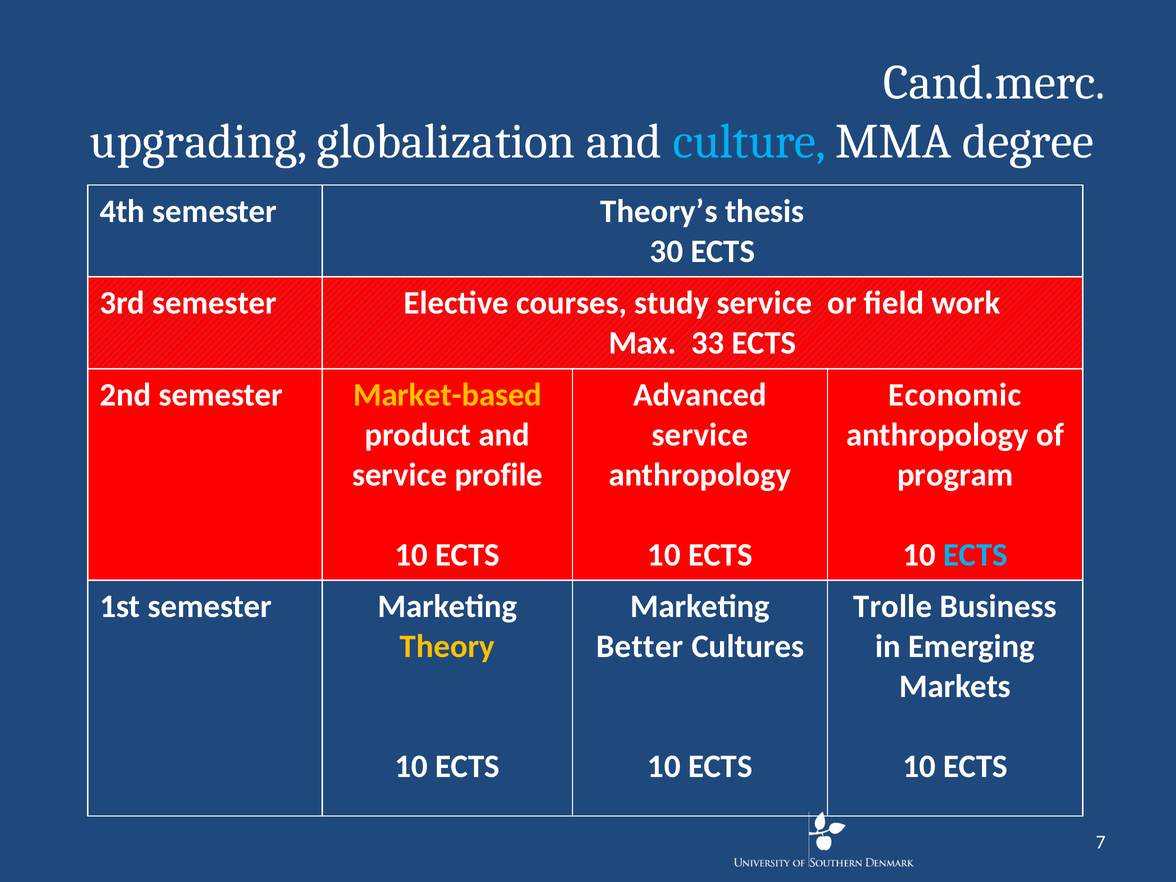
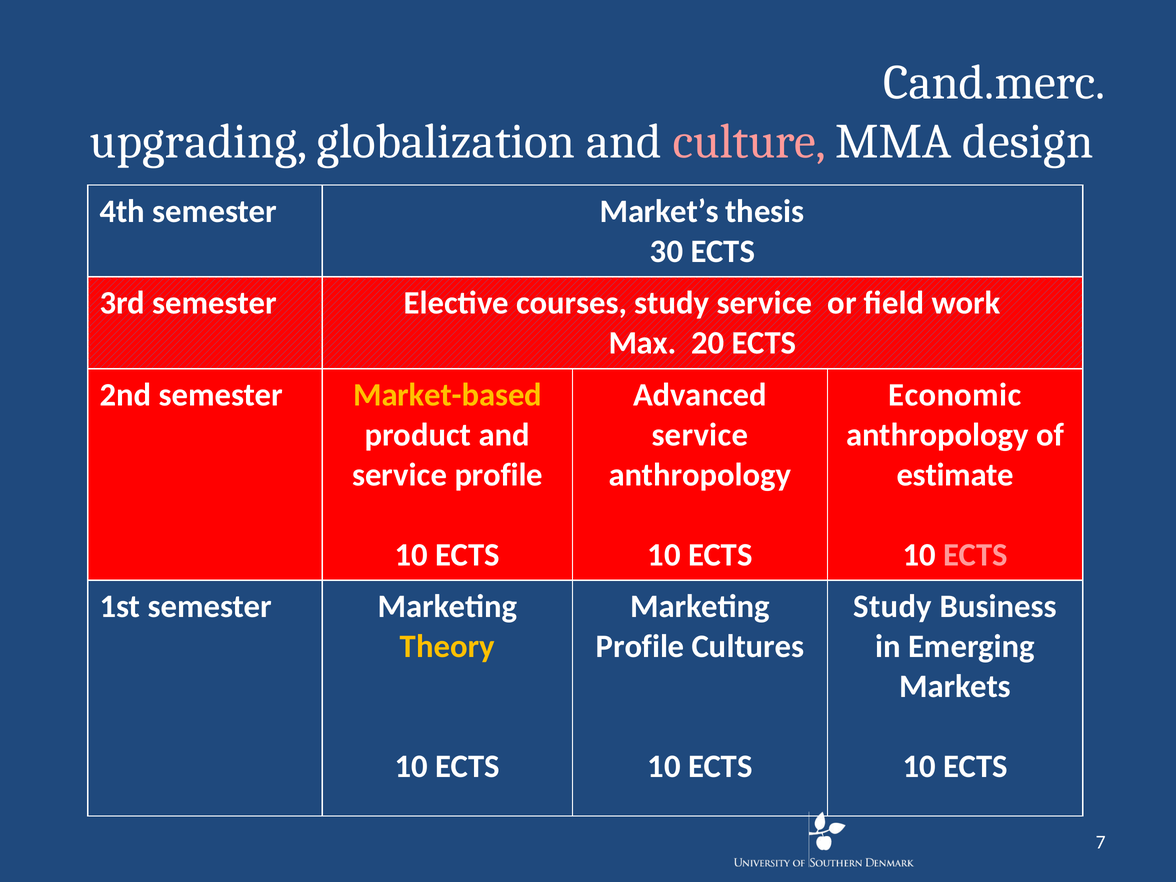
culture colour: light blue -> pink
degree: degree -> design
Theory’s: Theory’s -> Market’s
33: 33 -> 20
program: program -> estimate
ECTS at (975, 555) colour: light blue -> pink
Trolle at (893, 607): Trolle -> Study
Better at (640, 647): Better -> Profile
